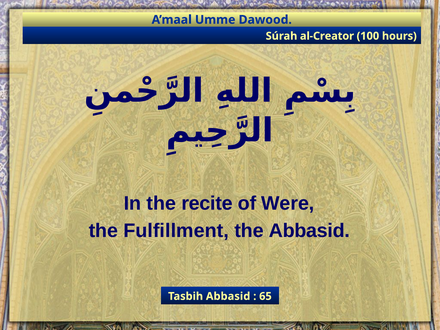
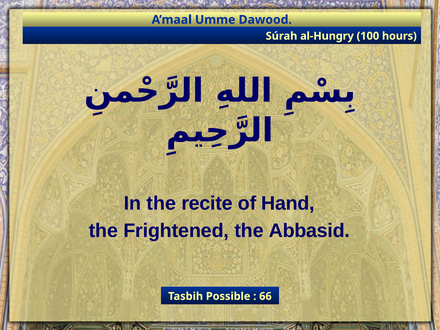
al-Creator: al-Creator -> al-Hungry
Were: Were -> Hand
Fulfillment: Fulfillment -> Frightened
Tasbih Abbasid: Abbasid -> Possible
65: 65 -> 66
